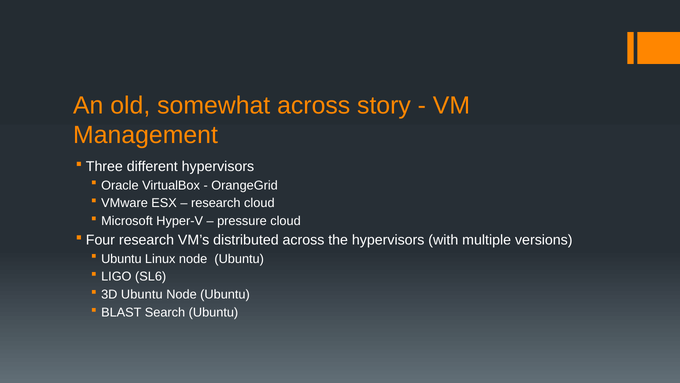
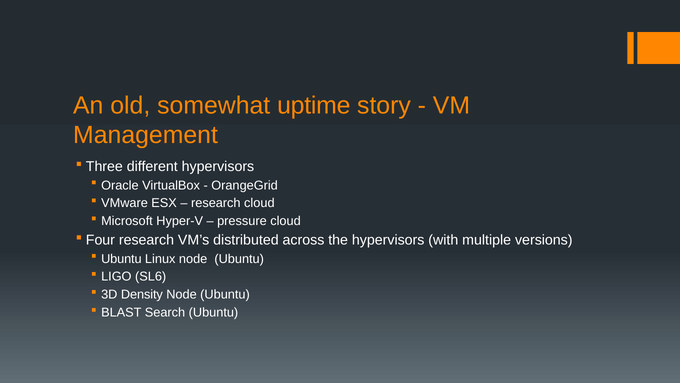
somewhat across: across -> uptime
3D Ubuntu: Ubuntu -> Density
